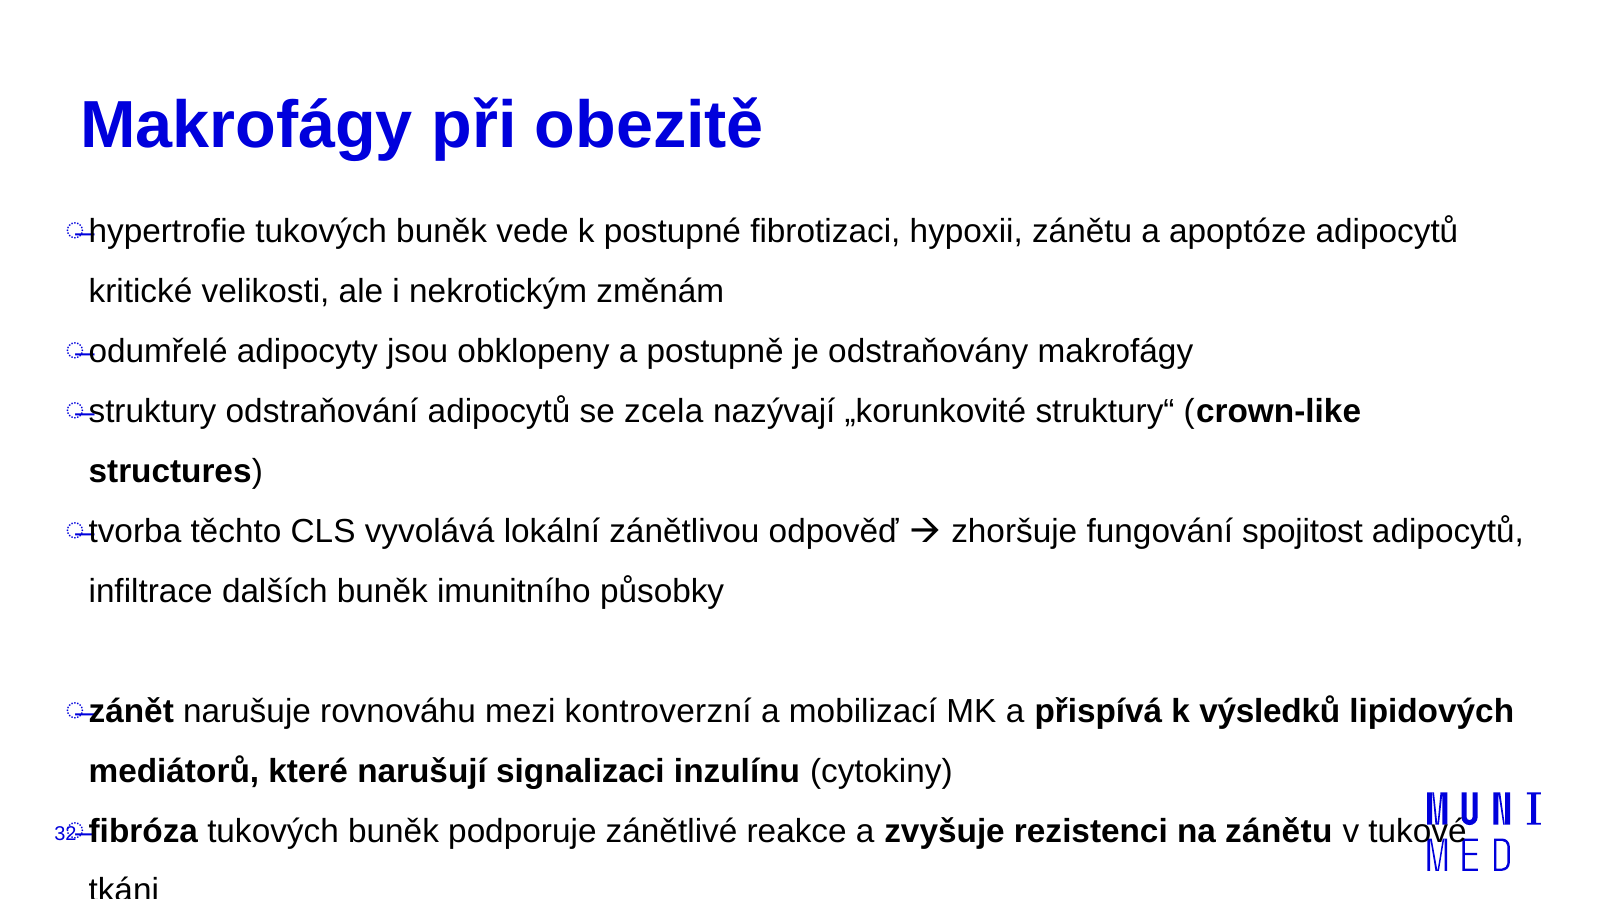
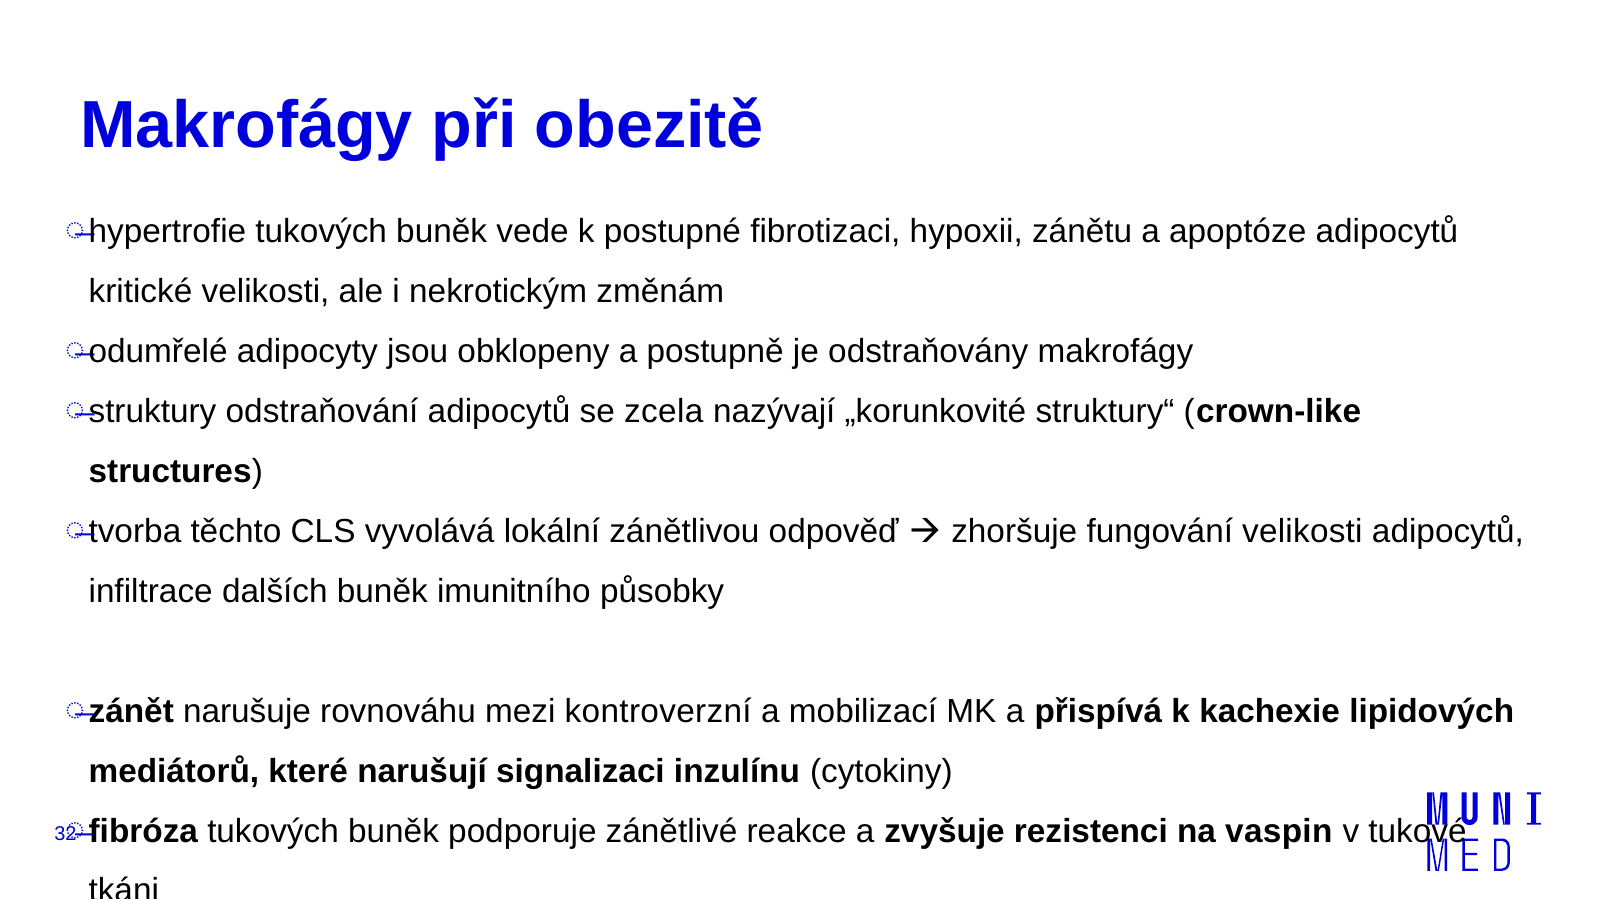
fungování spojitost: spojitost -> velikosti
výsledků: výsledků -> kachexie
na zánětu: zánětu -> vaspin
